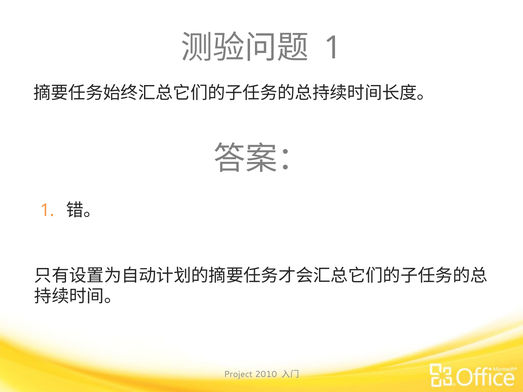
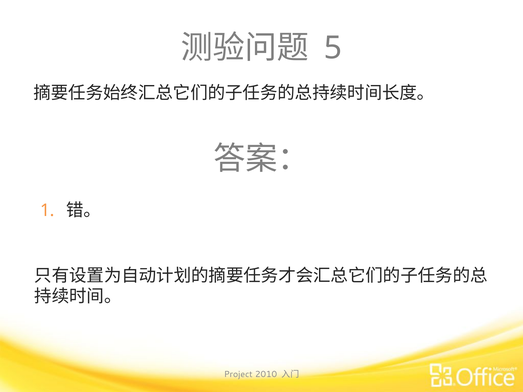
1 at (333, 48): 1 -> 5
